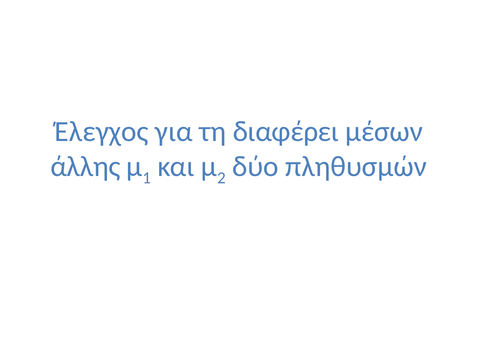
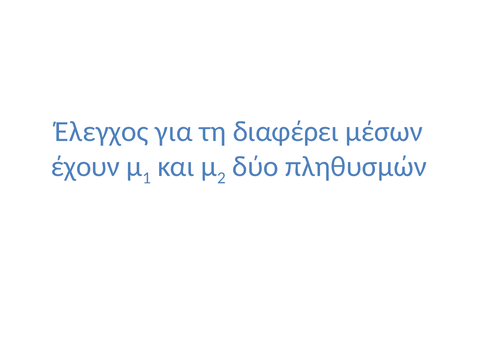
άλλης: άλλης -> έχουν
